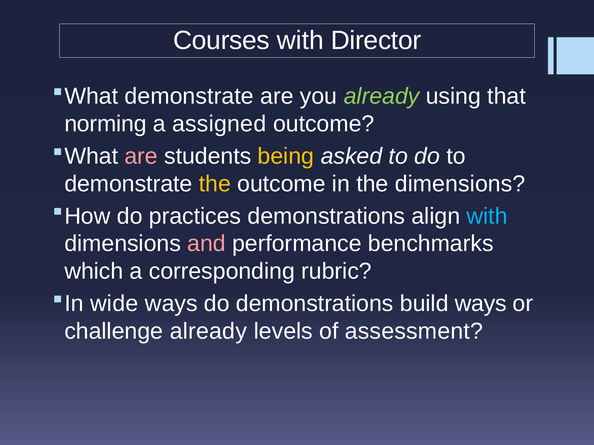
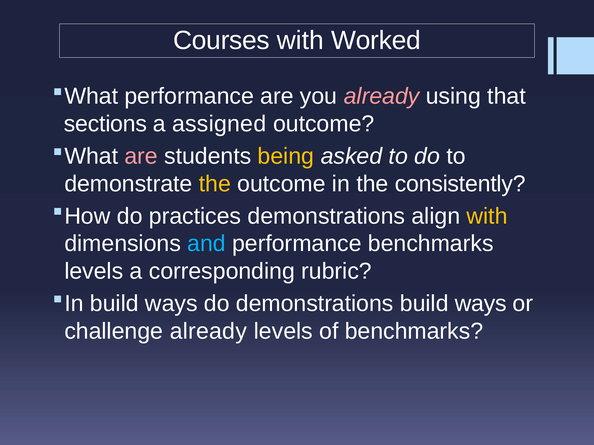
Director: Director -> Worked
demonstrate at (189, 96): demonstrate -> performance
already at (382, 96) colour: light green -> pink
norming: norming -> sections
the dimensions: dimensions -> consistently
with at (487, 216) colour: light blue -> yellow
and colour: pink -> light blue
which at (94, 272): which -> levels
wide at (114, 304): wide -> build
of assessment: assessment -> benchmarks
